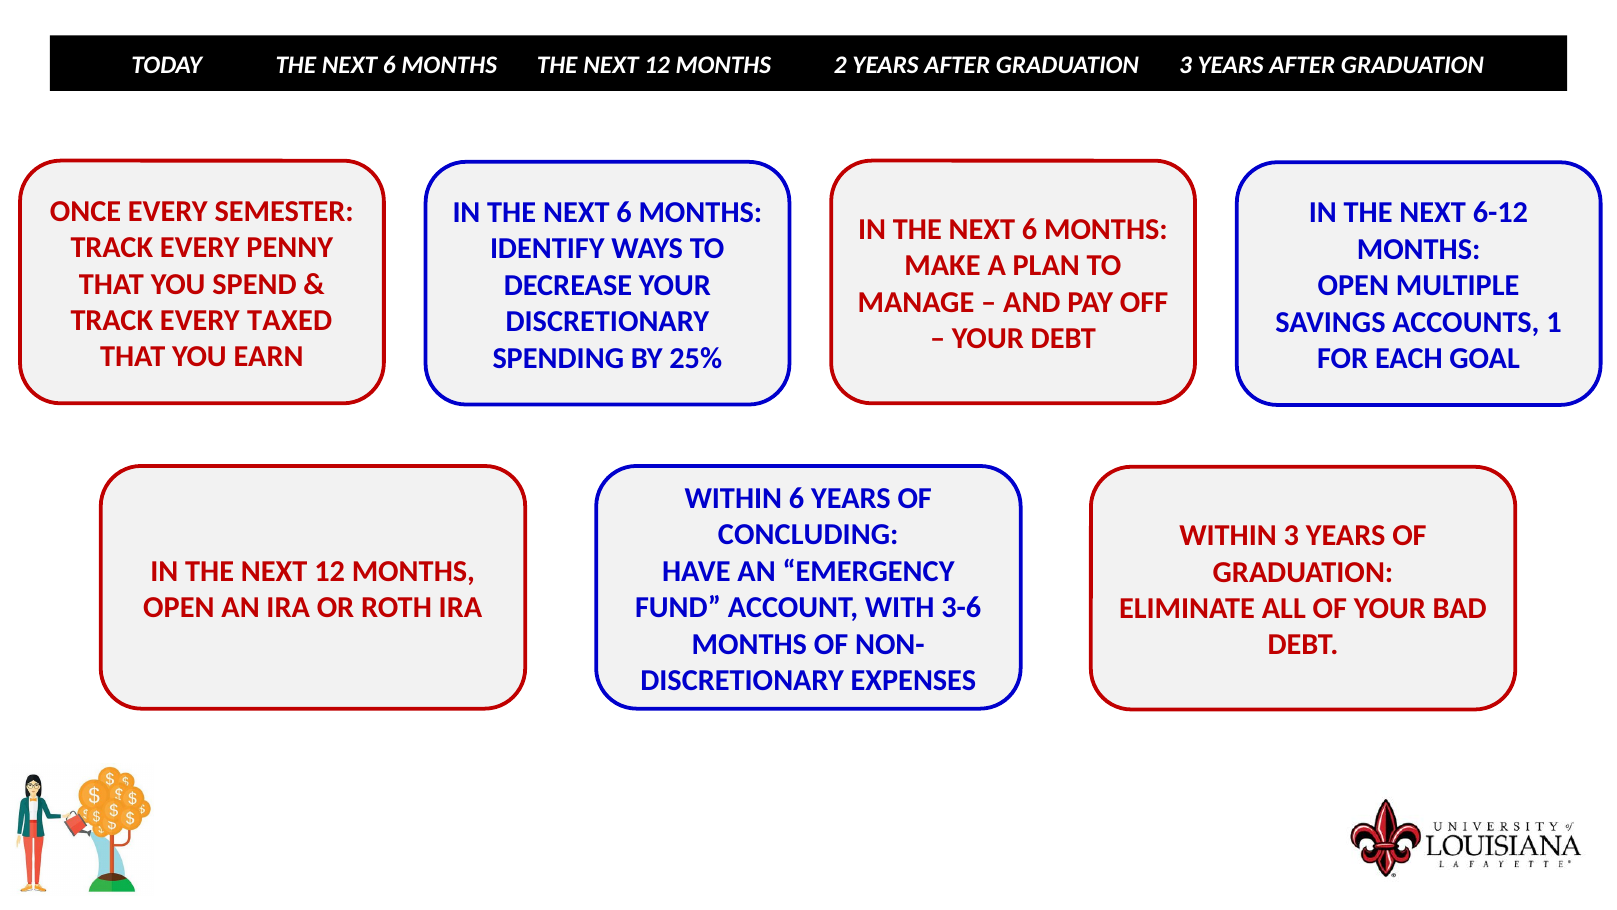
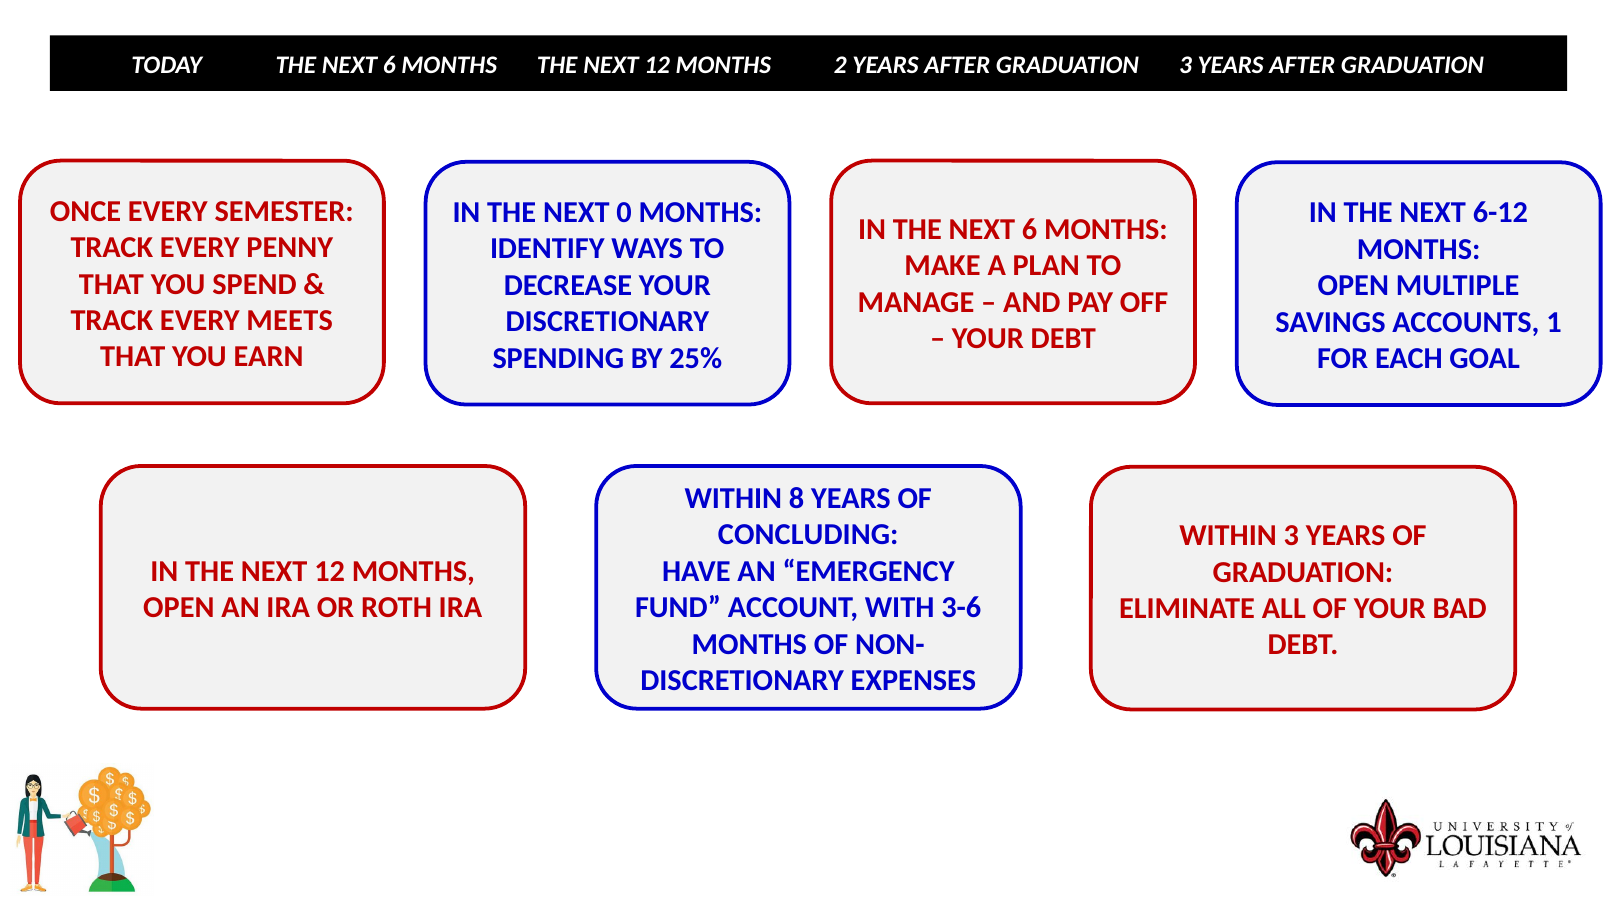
6 at (624, 212): 6 -> 0
TAXED: TAXED -> MEETS
WITHIN 6: 6 -> 8
